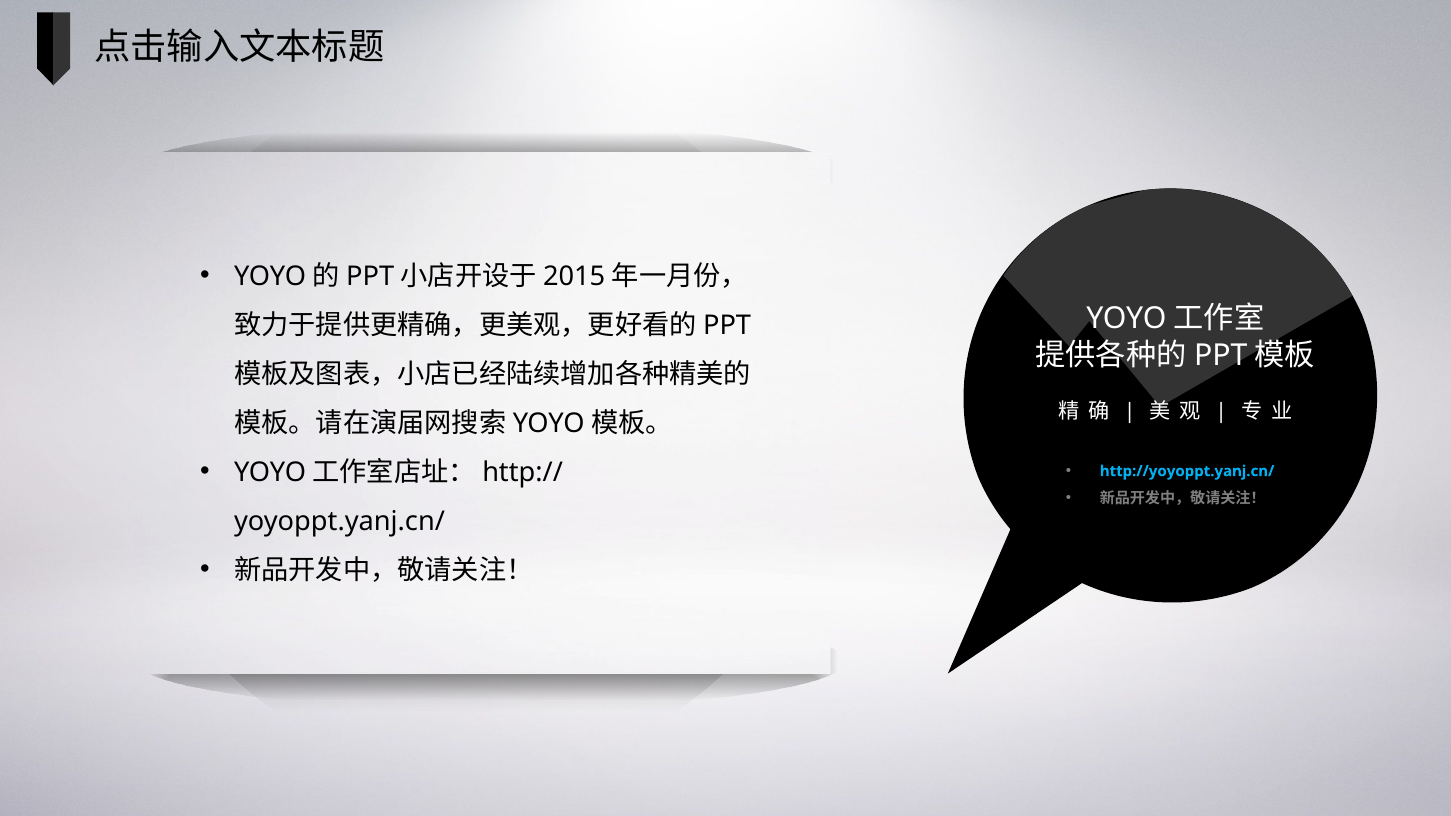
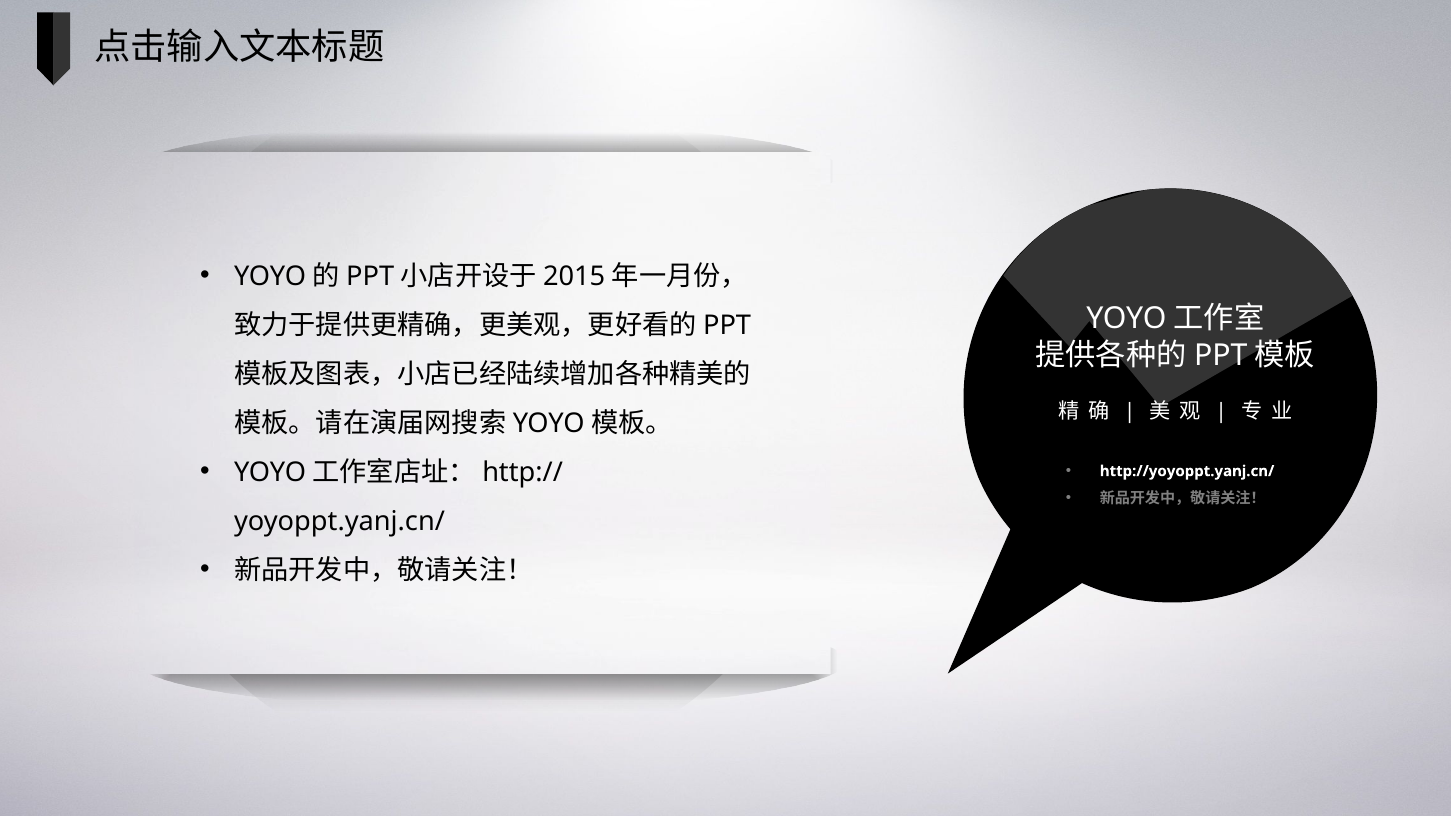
http://yoyoppt.yanj.cn/ colour: light blue -> white
